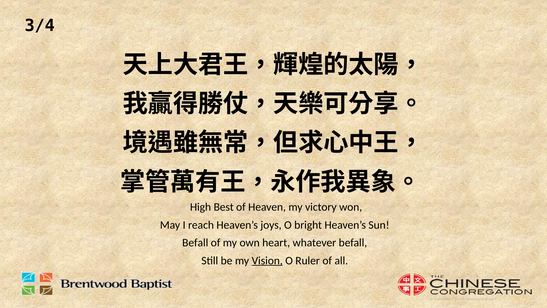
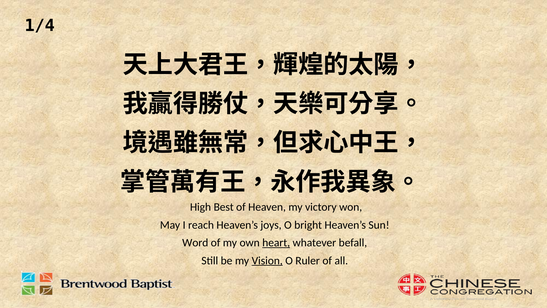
3/4: 3/4 -> 1/4
Befall at (195, 243): Befall -> Word
heart underline: none -> present
